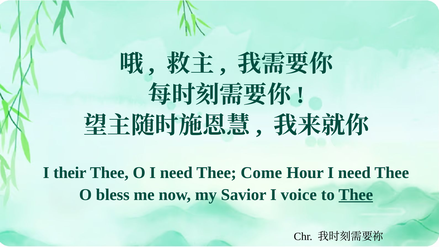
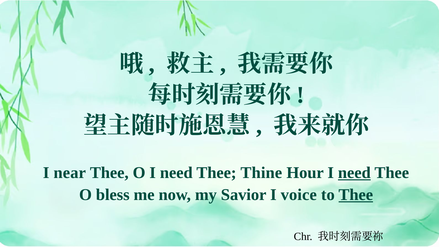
their: their -> near
Come: Come -> Thine
need at (354, 173) underline: none -> present
